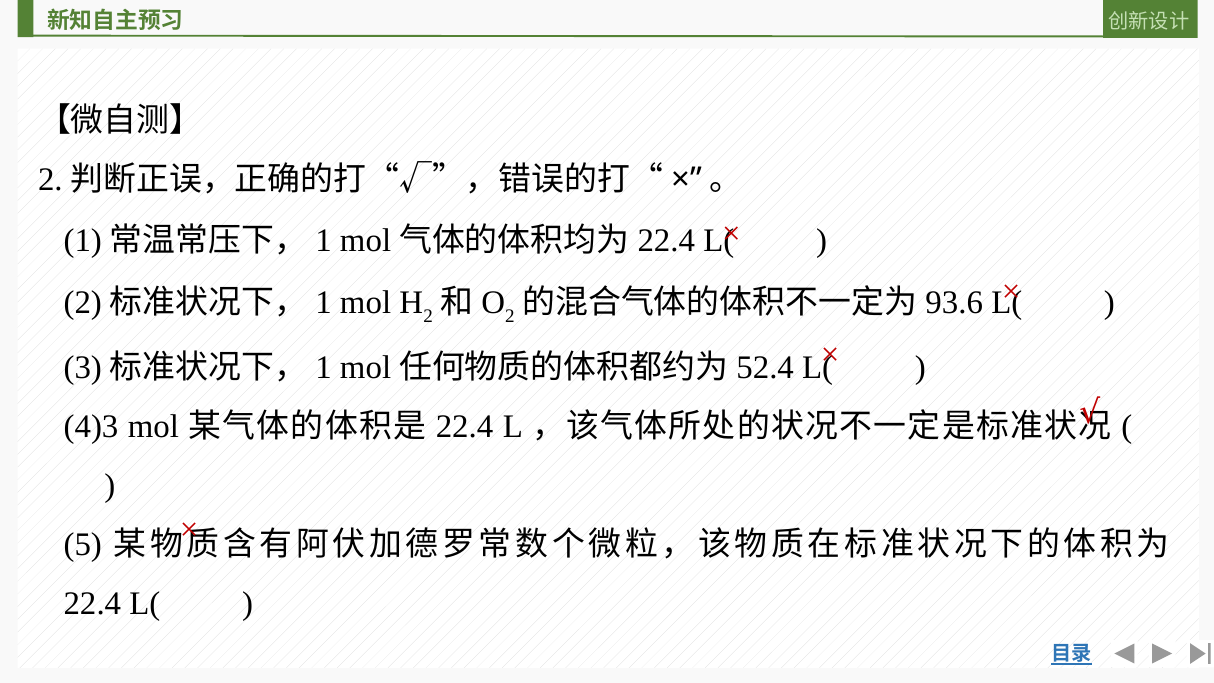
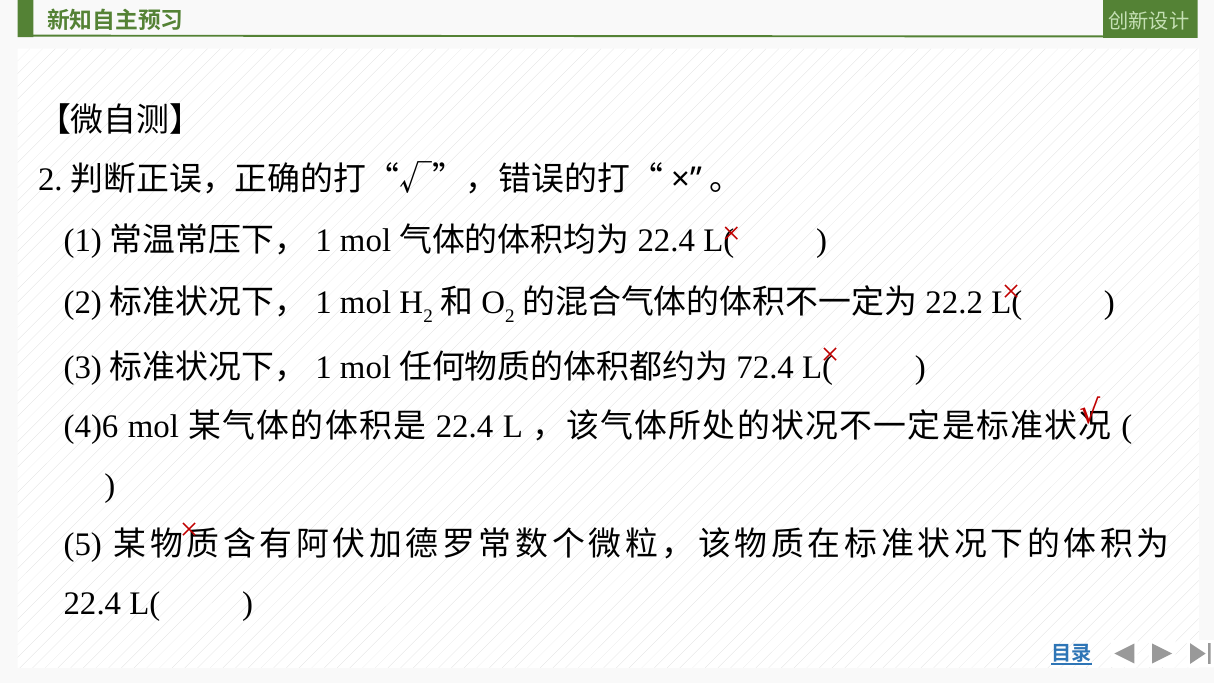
93.6: 93.6 -> 22.2
52.4: 52.4 -> 72.4
4)3: 4)3 -> 4)6
